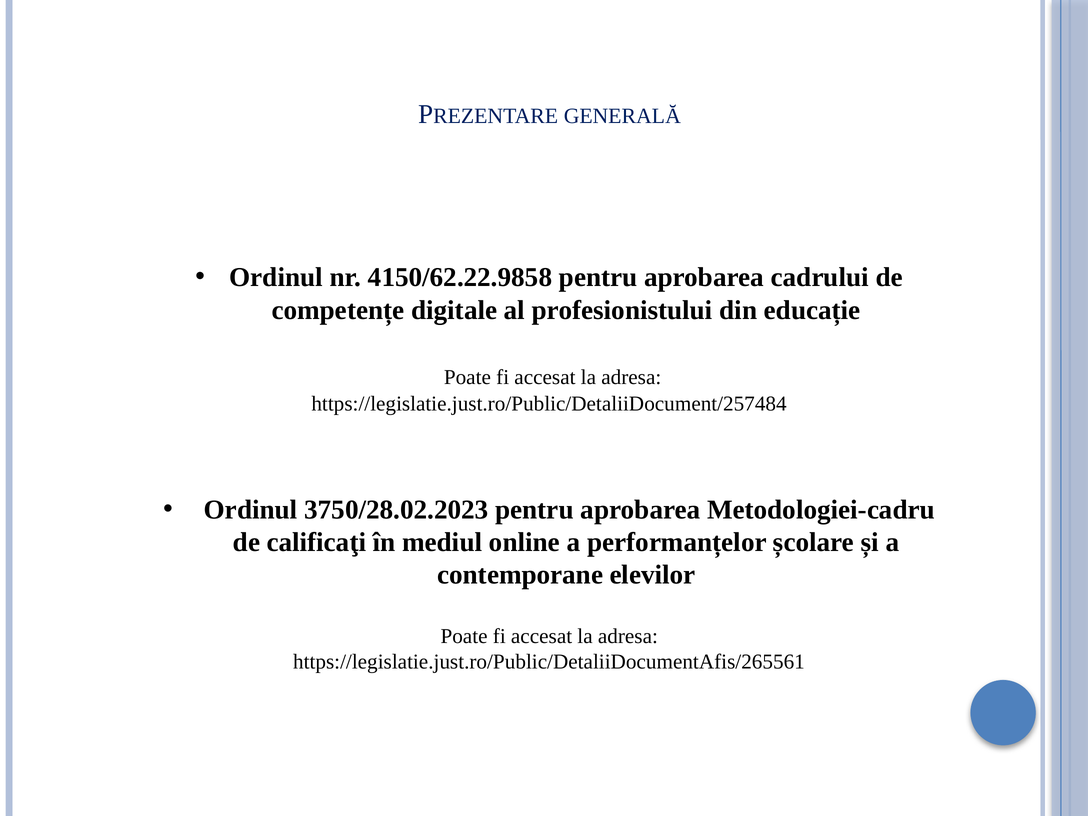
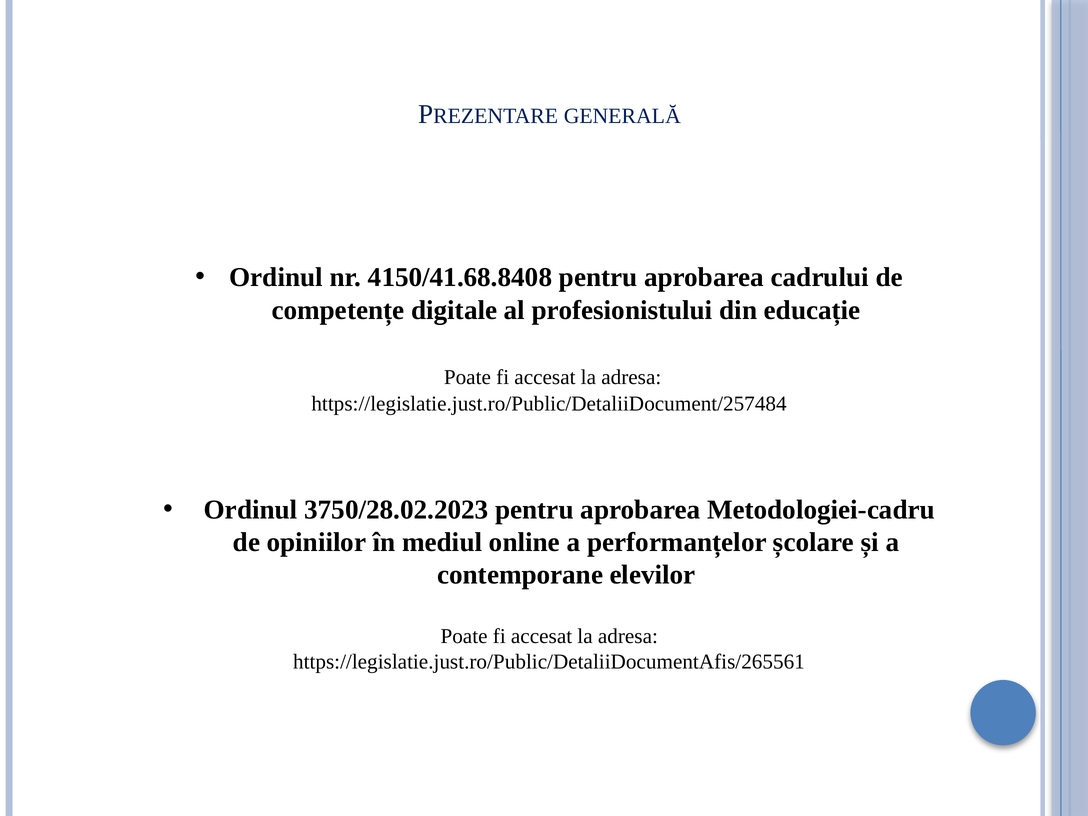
4150/62.22.9858: 4150/62.22.9858 -> 4150/41.68.8408
calificaţi: calificaţi -> opiniilor
